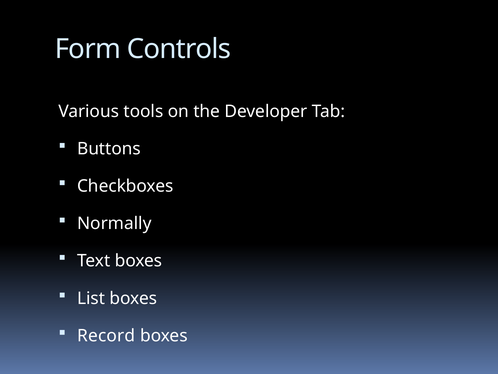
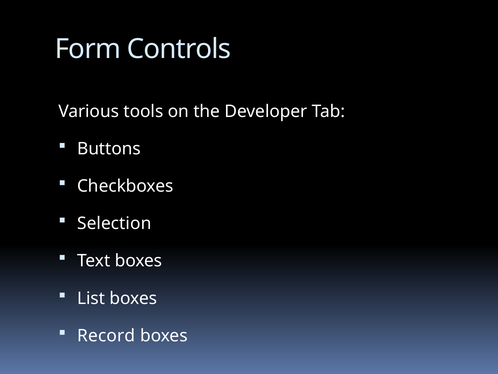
Normally: Normally -> Selection
